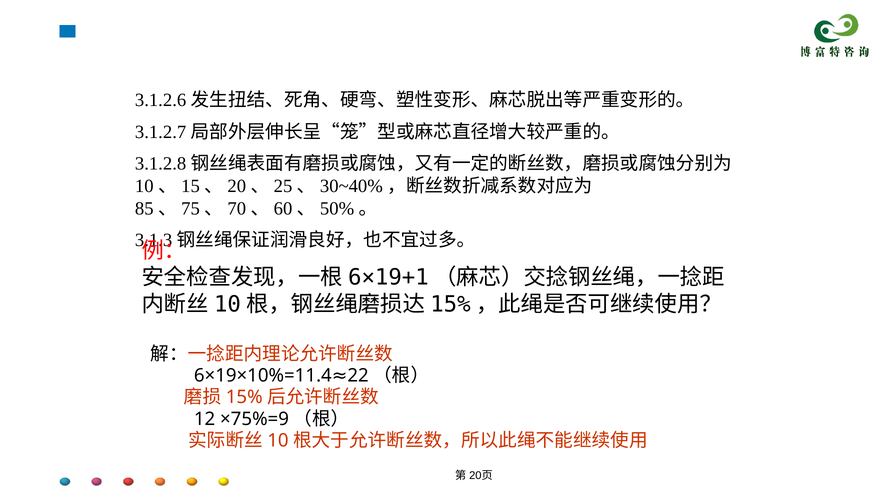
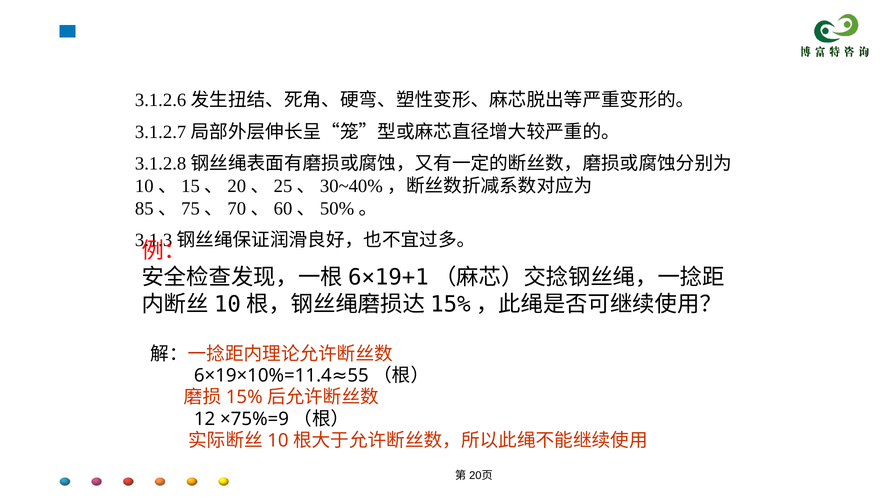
22: 22 -> 55
